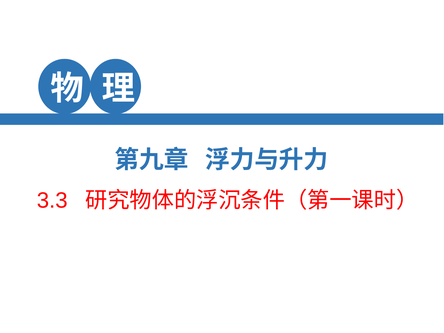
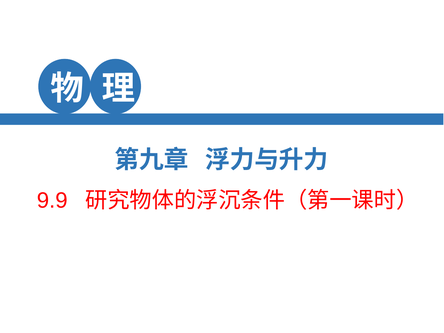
3.3: 3.3 -> 9.9
